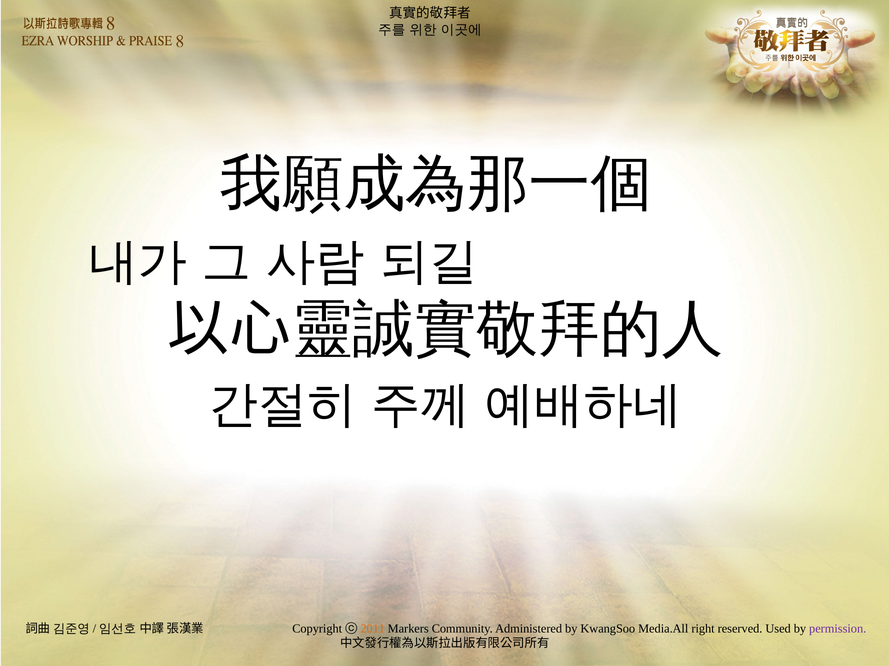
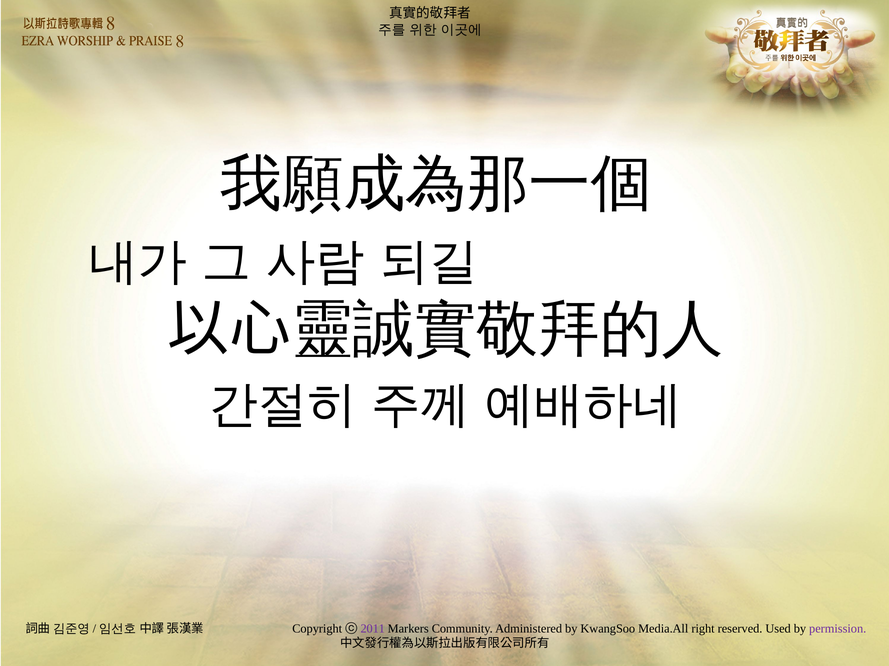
2011 colour: orange -> purple
